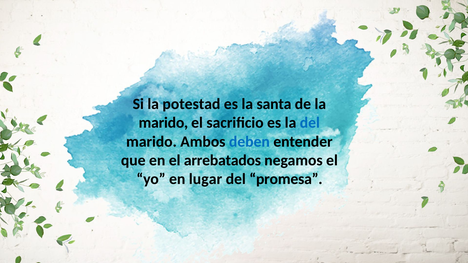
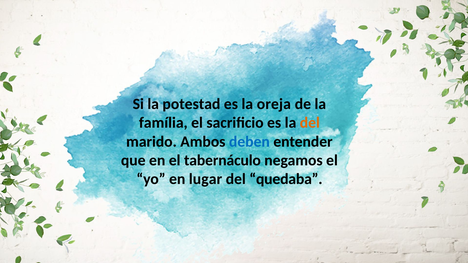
santa: santa -> oreja
marido at (163, 123): marido -> família
del at (310, 123) colour: blue -> orange
arrebatados: arrebatados -> tabernáculo
promesa: promesa -> quedaba
